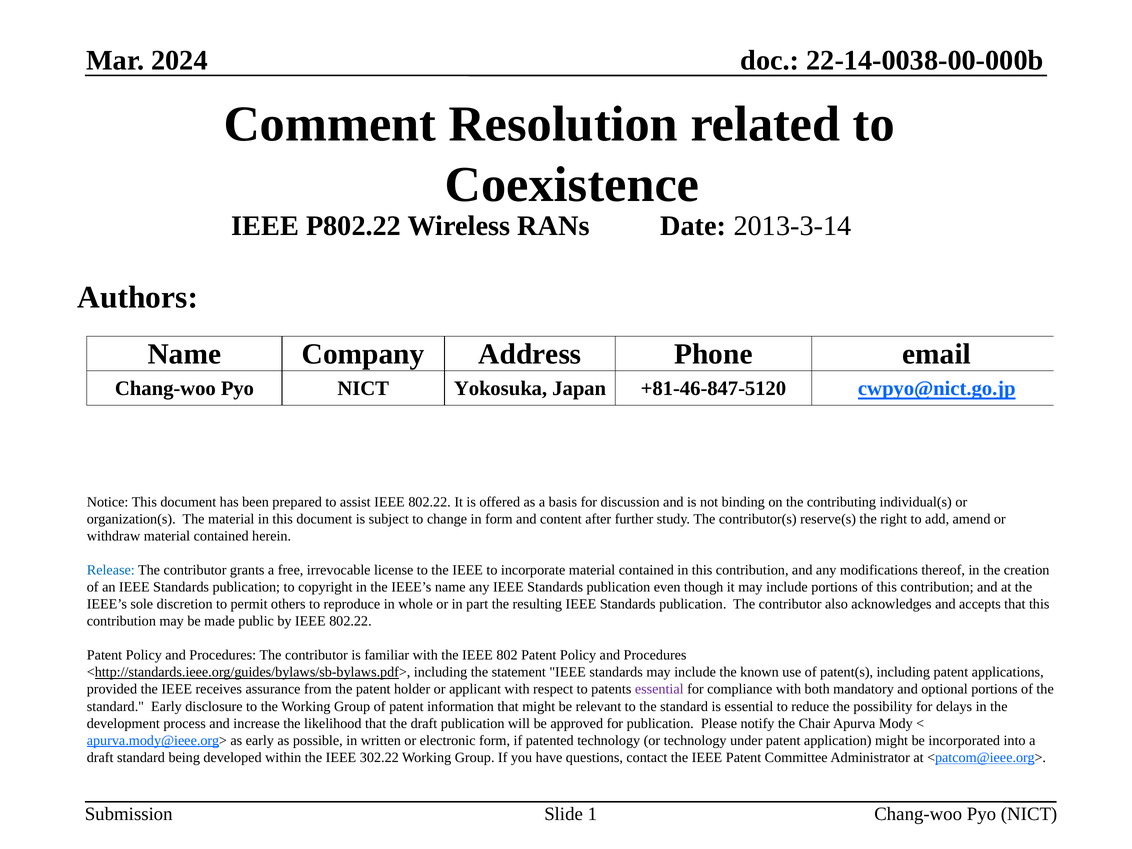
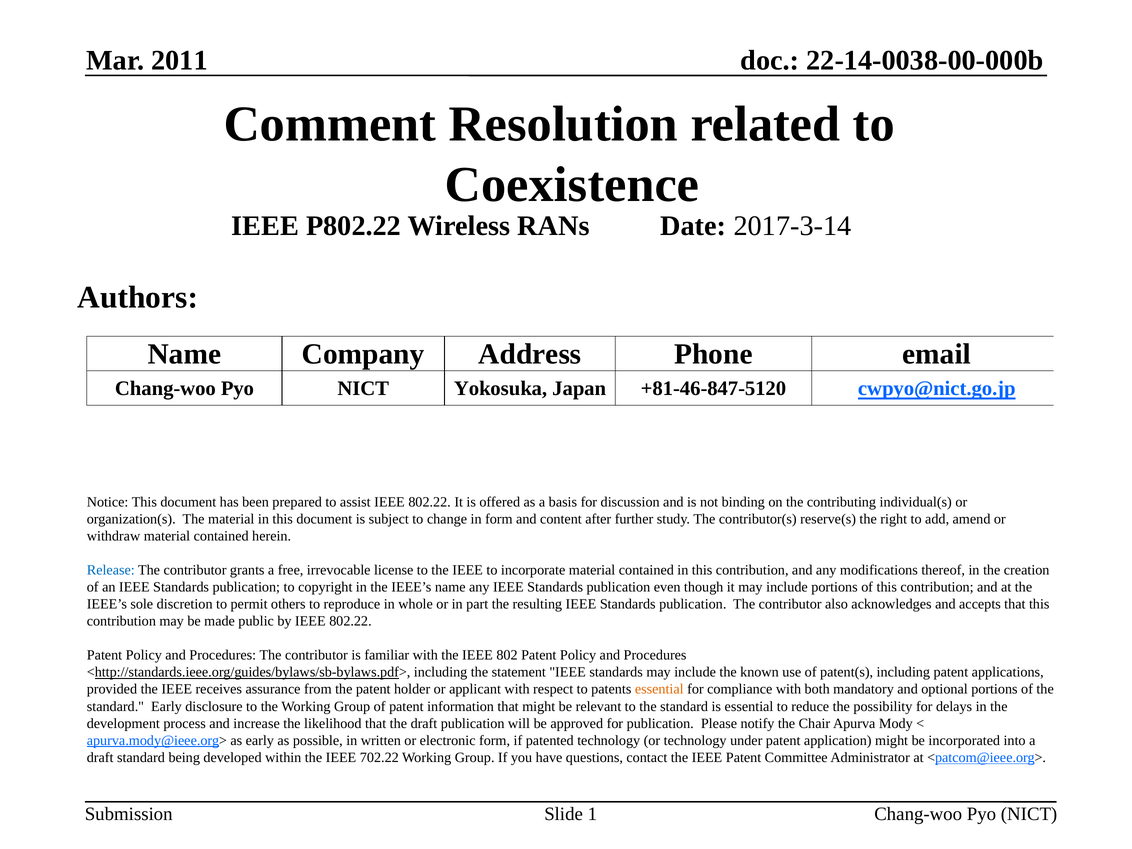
2024: 2024 -> 2011
2013-3-14: 2013-3-14 -> 2017-3-14
essential at (659, 689) colour: purple -> orange
302.22: 302.22 -> 702.22
